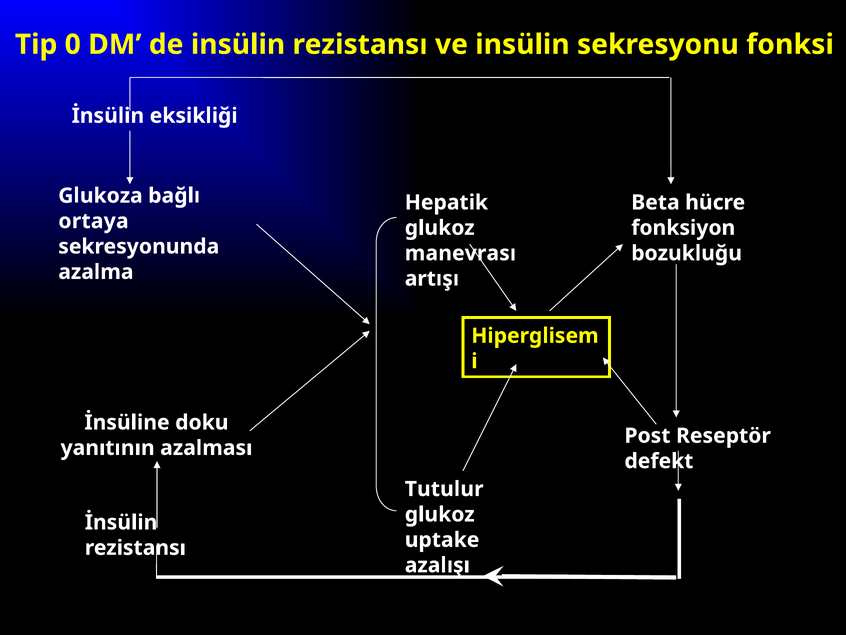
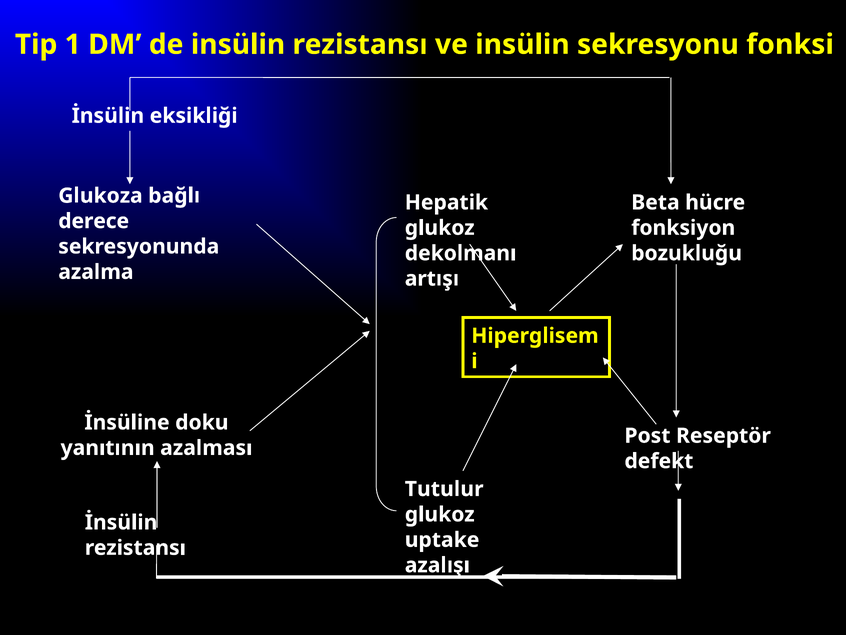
0: 0 -> 1
ortaya: ortaya -> derece
manevrası: manevrası -> dekolmanı
